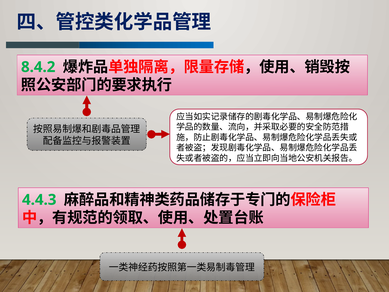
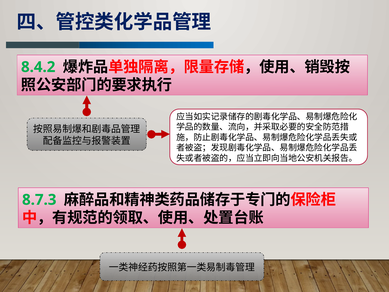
4.4.3: 4.4.3 -> 8.7.3
